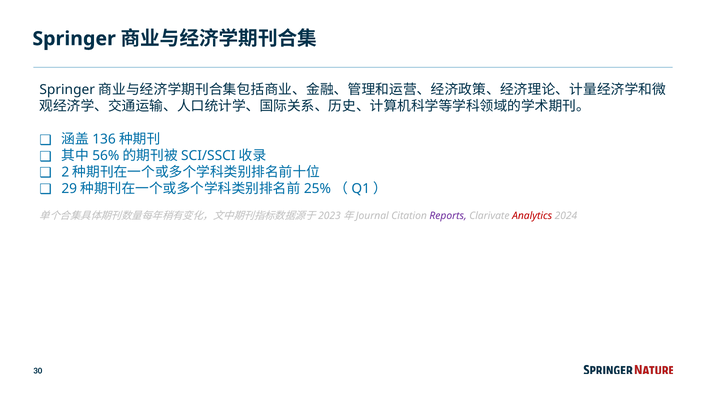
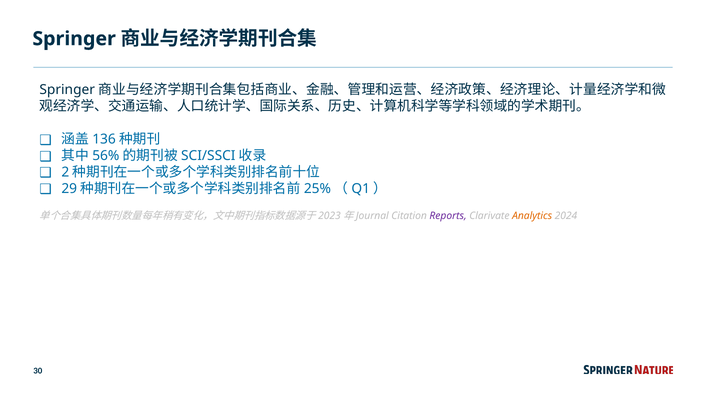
Analytics colour: red -> orange
